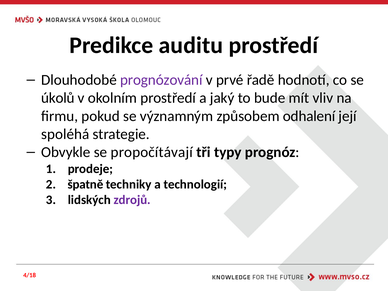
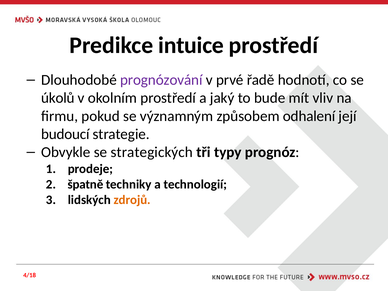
auditu: auditu -> intuice
spoléhá: spoléhá -> budoucí
propočítávají: propočítávají -> strategických
zdrojů colour: purple -> orange
